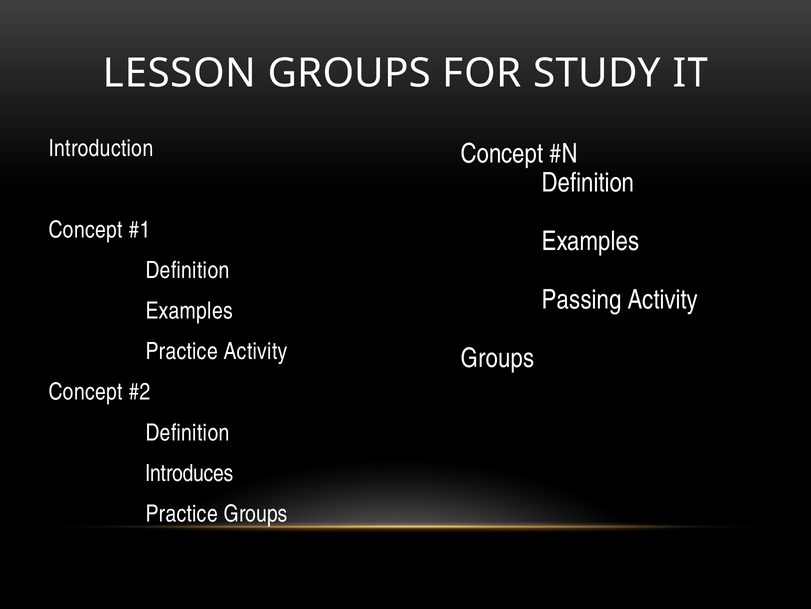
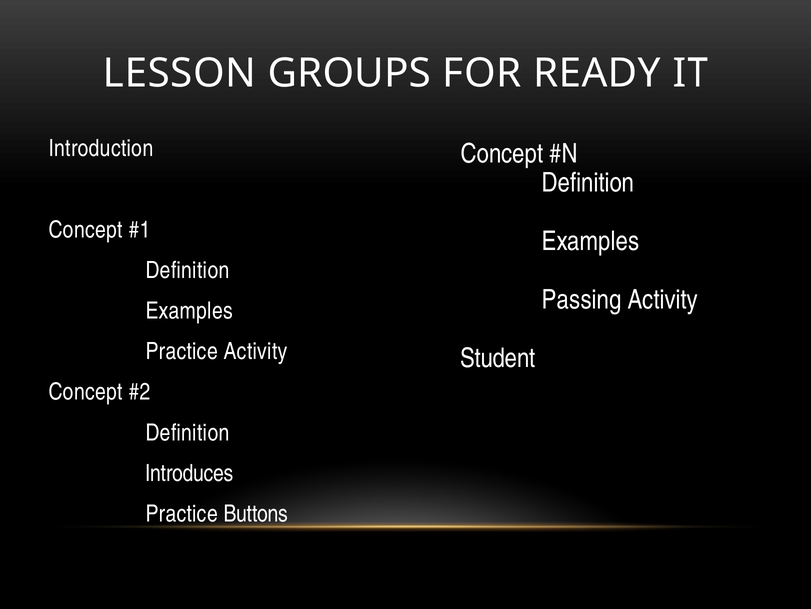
STUDY: STUDY -> READY
Groups at (498, 358): Groups -> Student
Practice Groups: Groups -> Buttons
